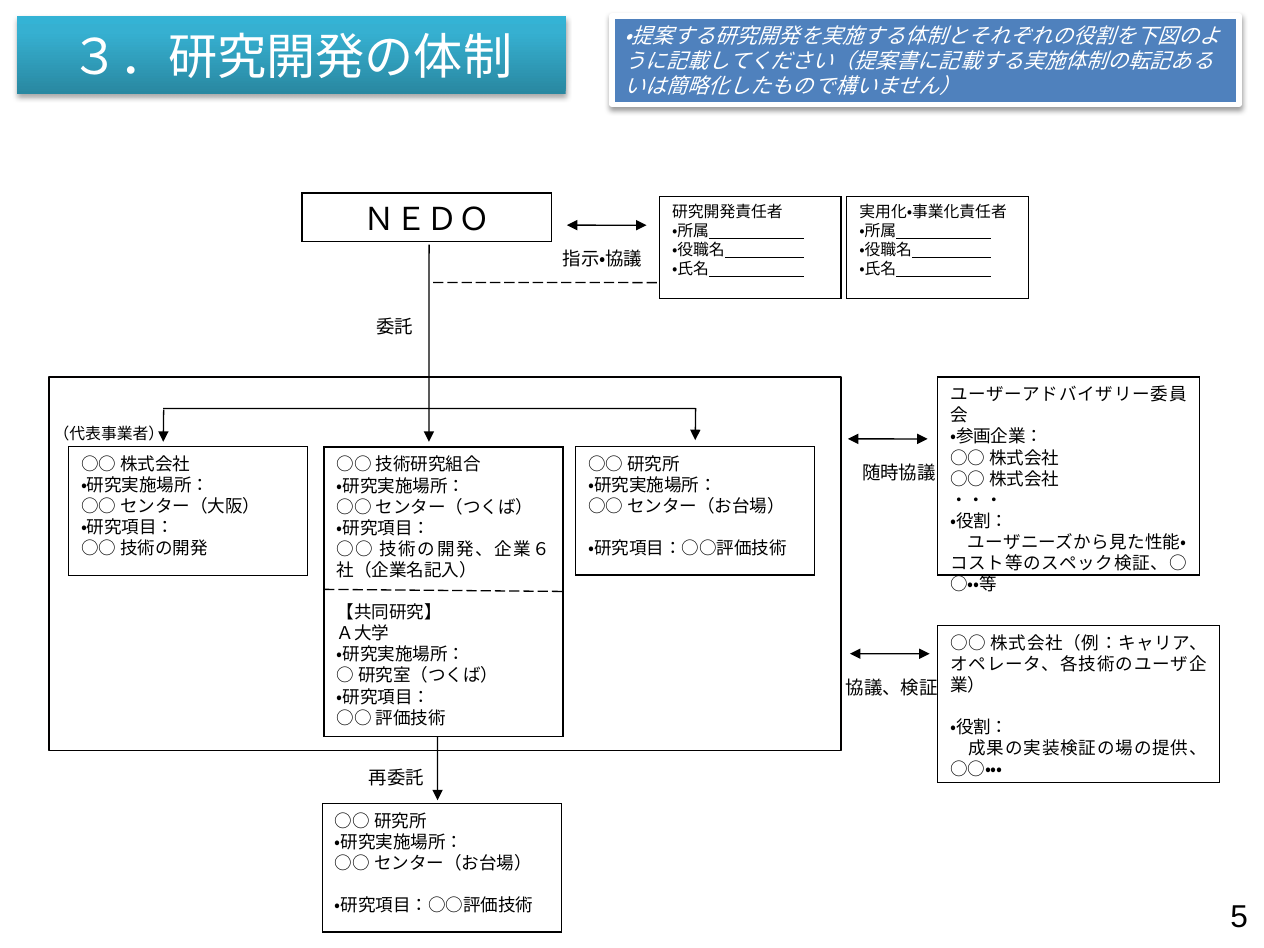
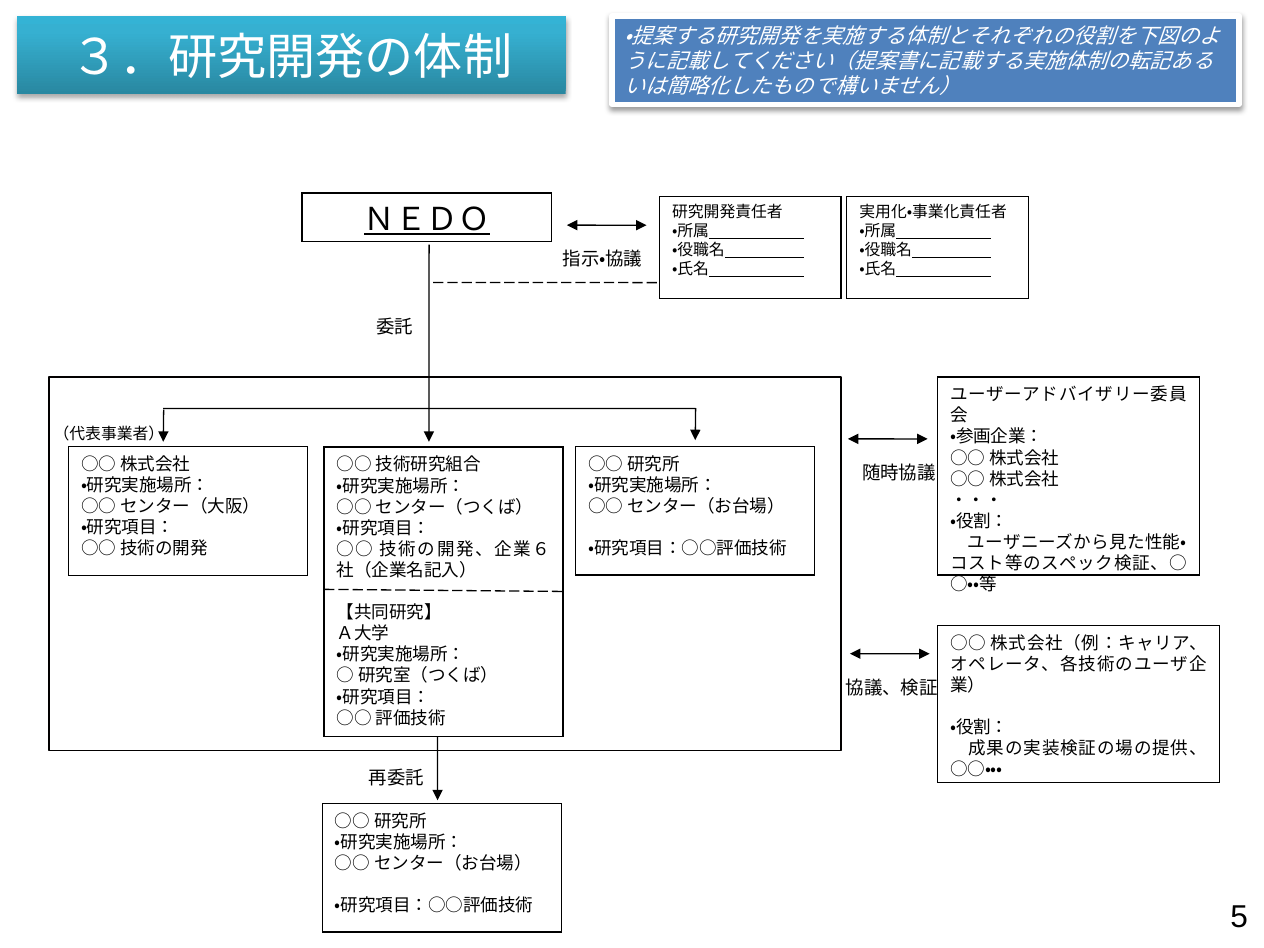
ＮＥＤＯ underline: none -> present
